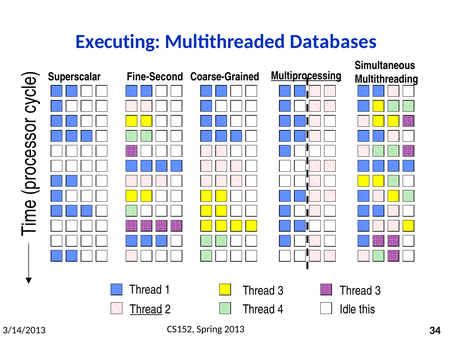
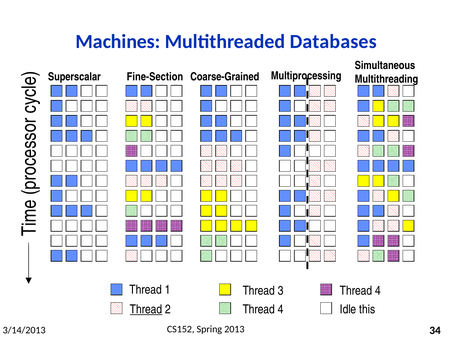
Executing: Executing -> Machines
Fine-Second: Fine-Second -> Fine-Section
Multiprocessing underline: present -> none
3 at (378, 290): 3 -> 4
